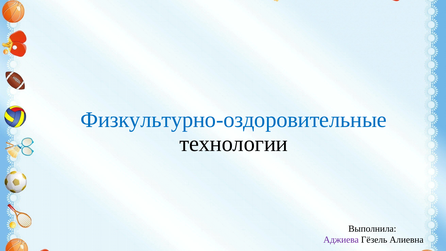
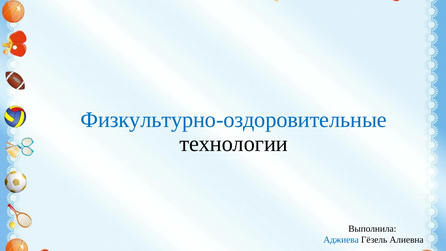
Аджиева colour: purple -> blue
